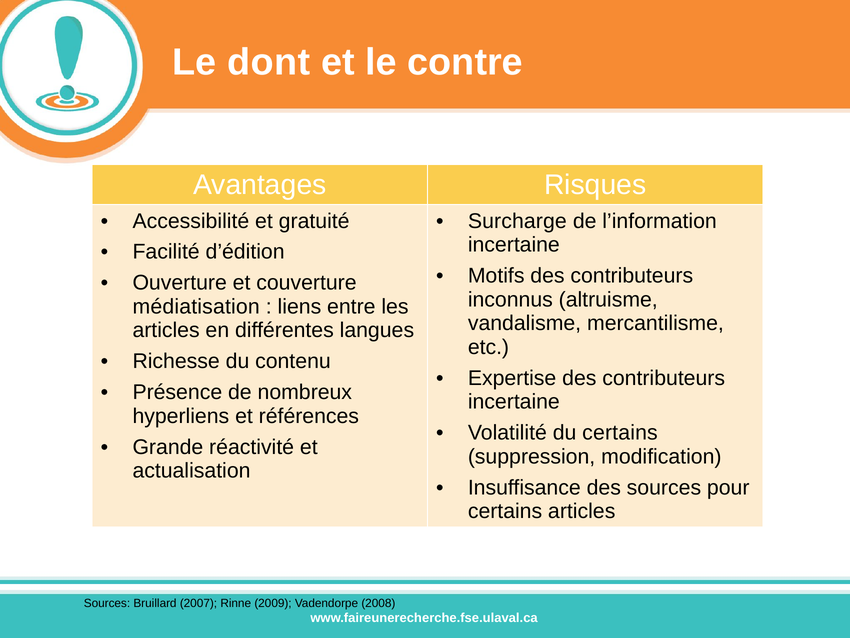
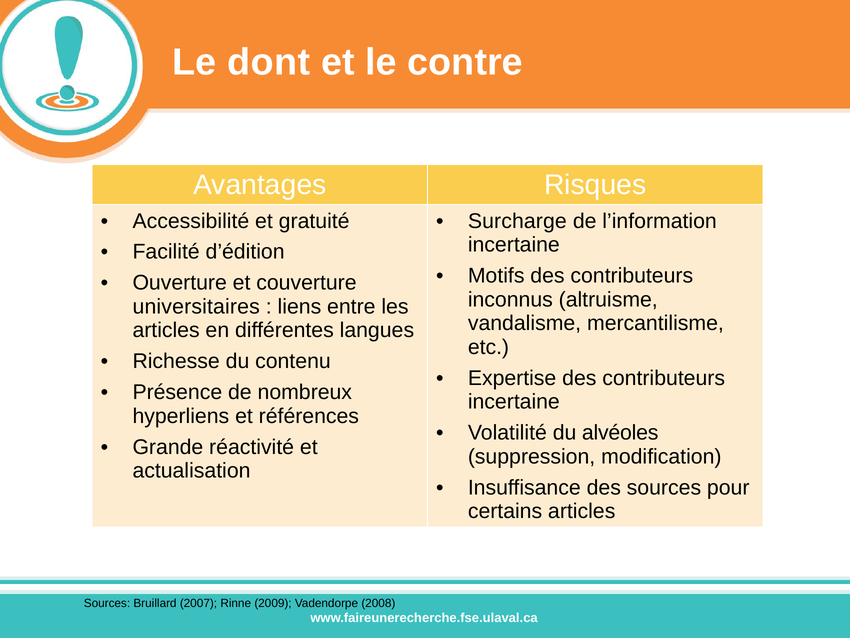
médiatisation: médiatisation -> universitaires
du certains: certains -> alvéoles
